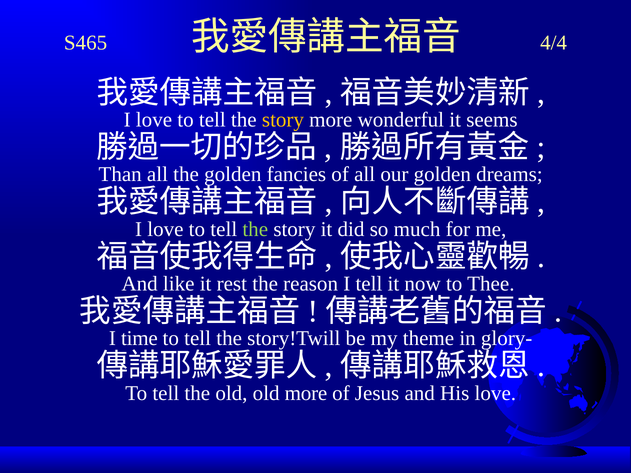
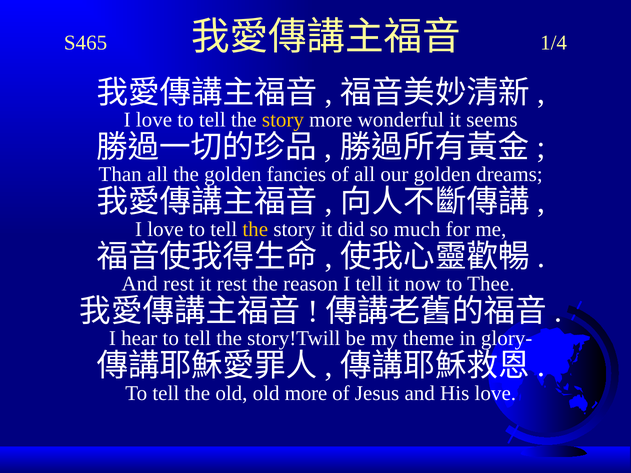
4/4: 4/4 -> 1/4
the at (255, 229) colour: light green -> yellow
And like: like -> rest
time: time -> hear
